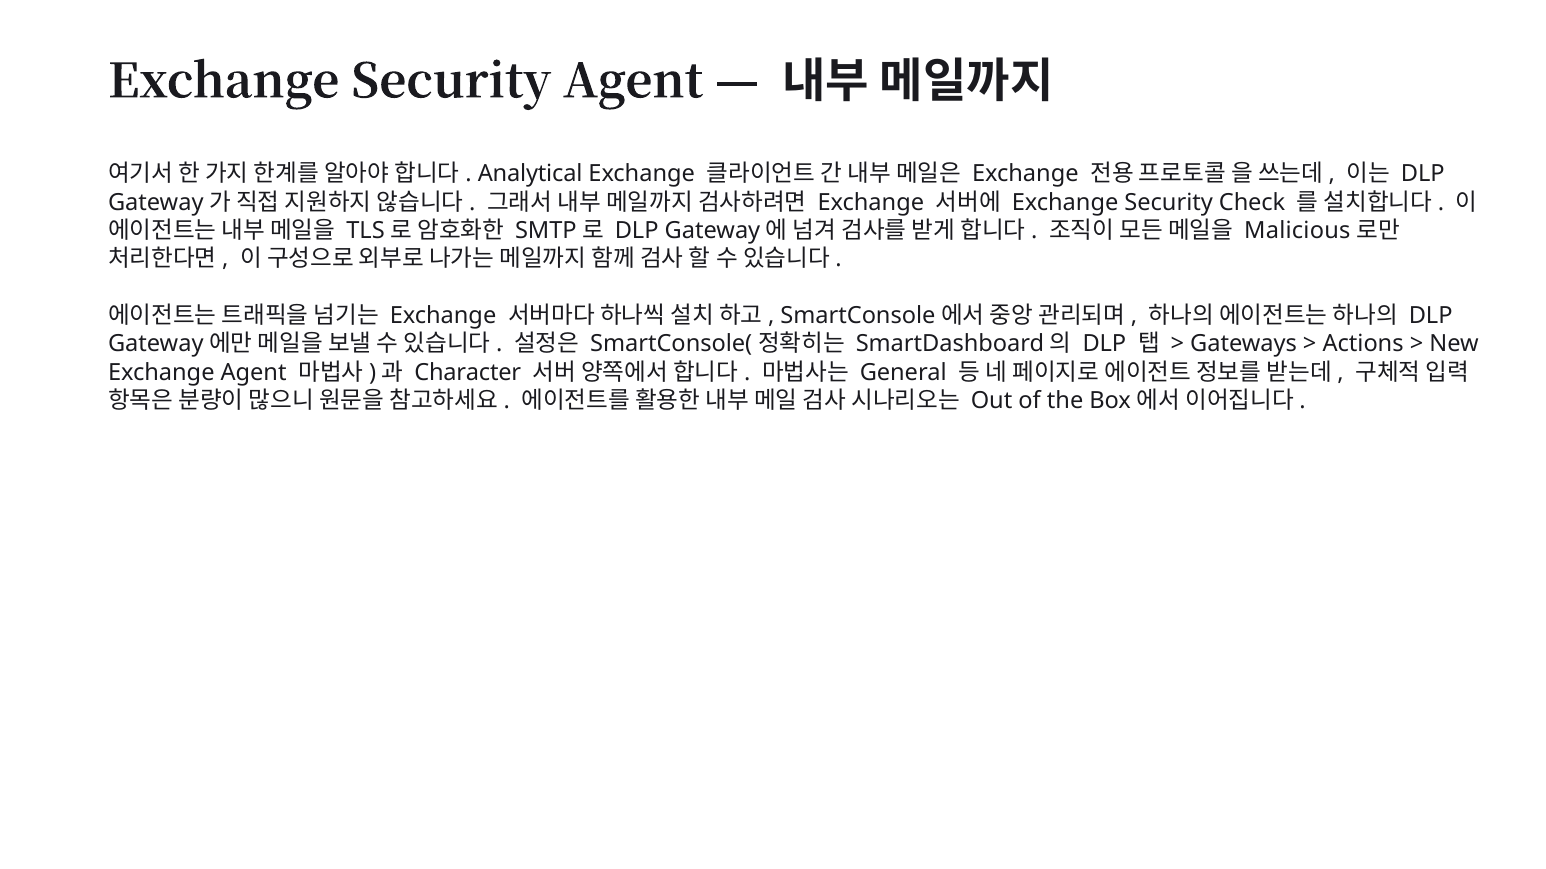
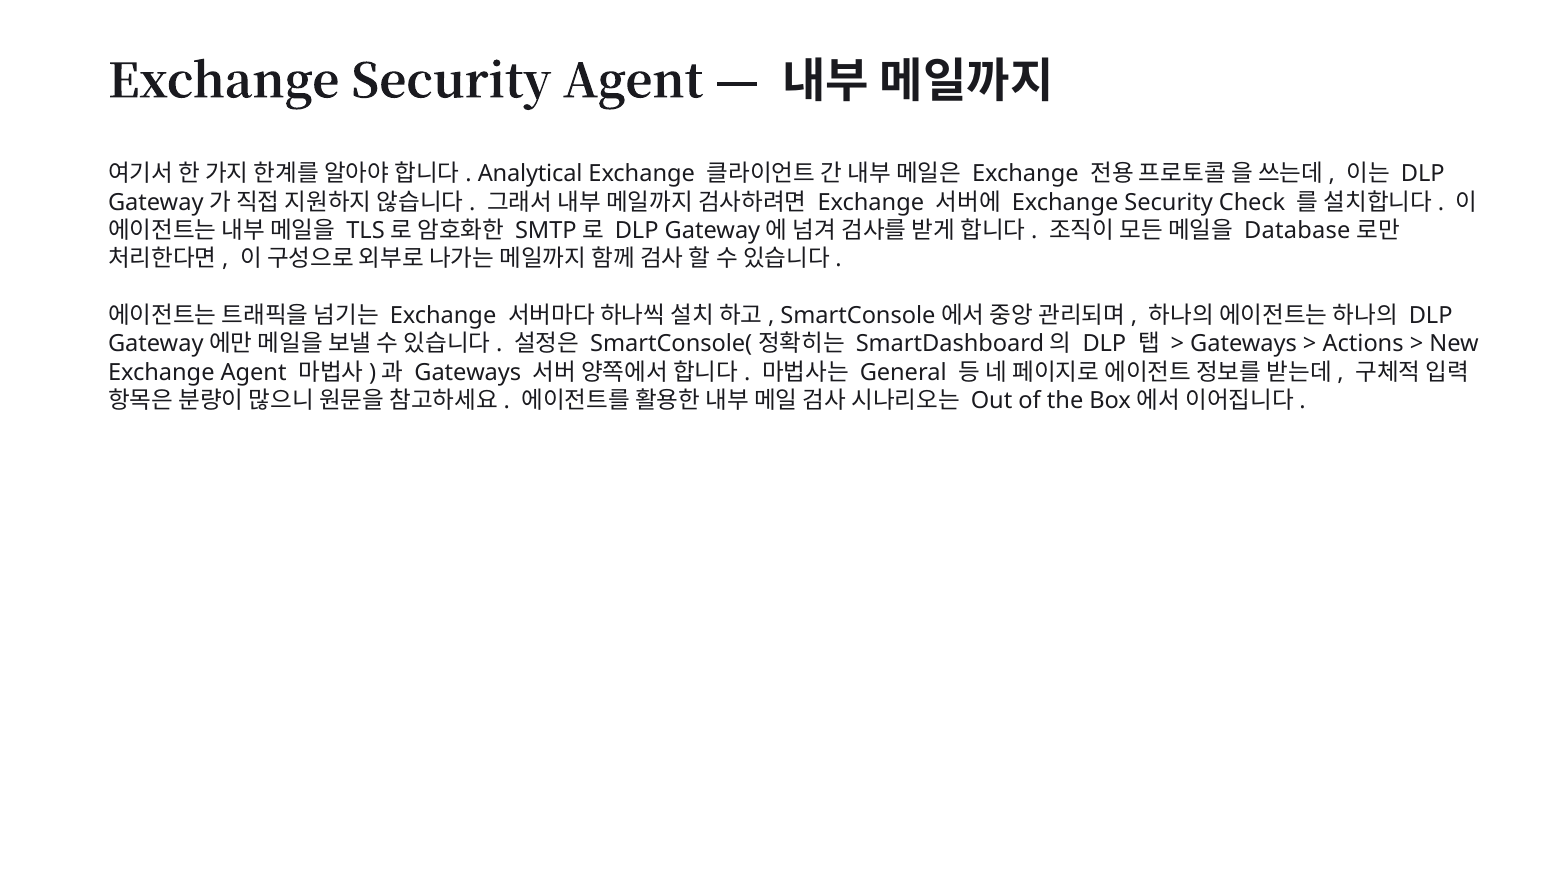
Malicious: Malicious -> Database
Character at (468, 373): Character -> Gateways
